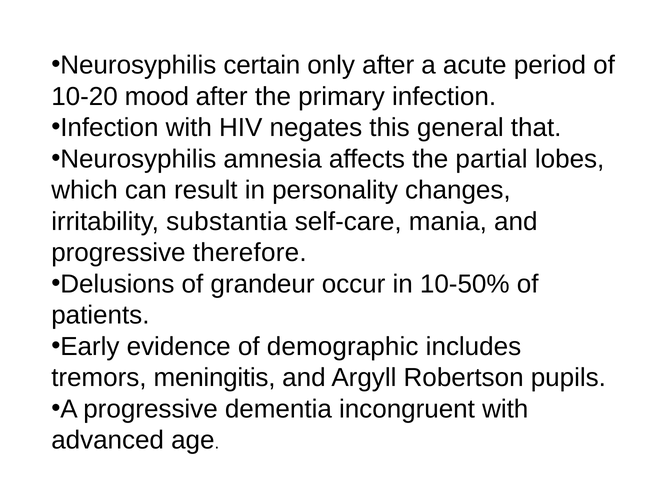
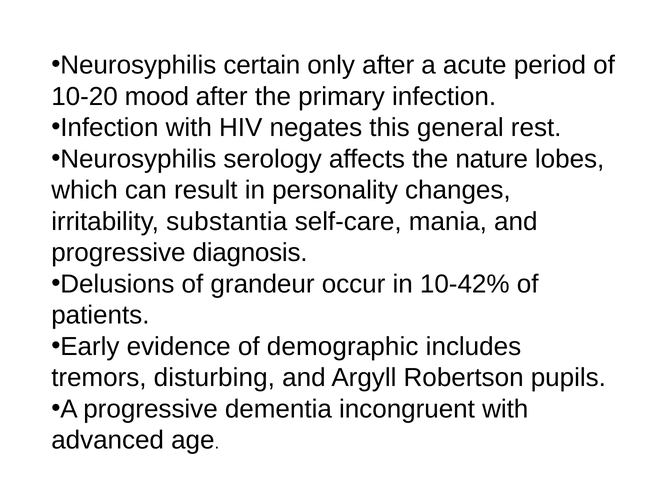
that: that -> rest
amnesia: amnesia -> serology
partial: partial -> nature
therefore: therefore -> diagnosis
10-50%: 10-50% -> 10-42%
meningitis: meningitis -> disturbing
